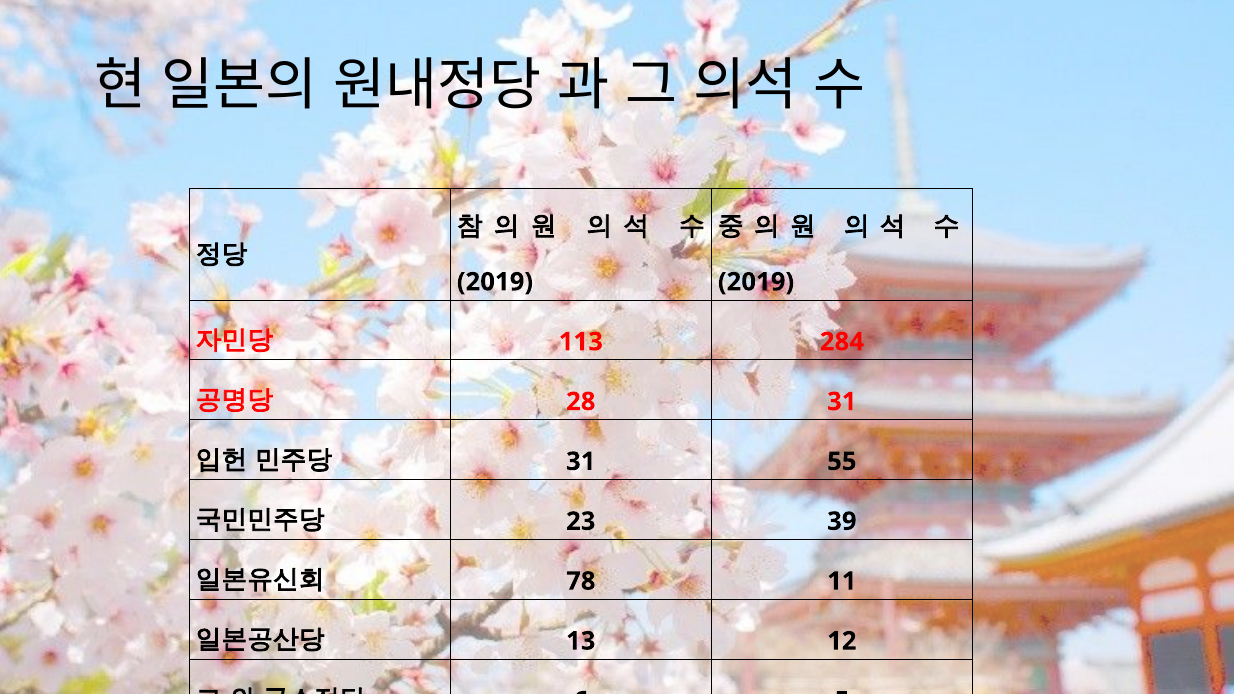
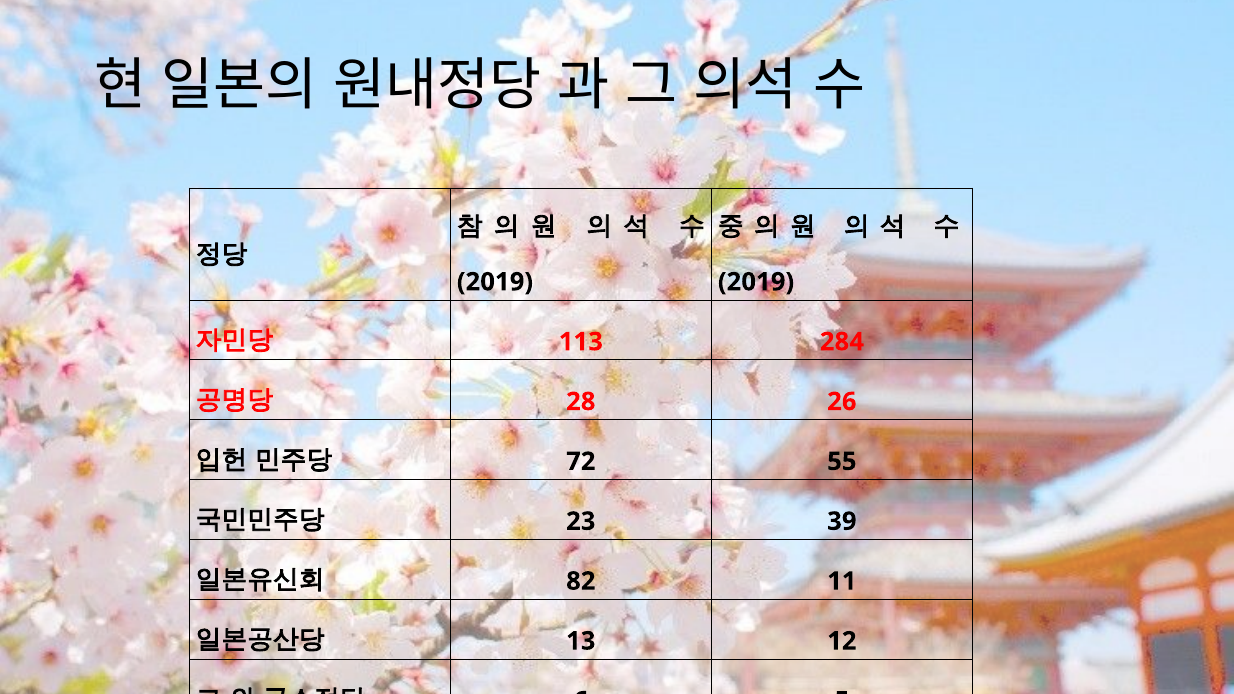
28 31: 31 -> 26
31 at (581, 462): 31 -> 72
78: 78 -> 82
